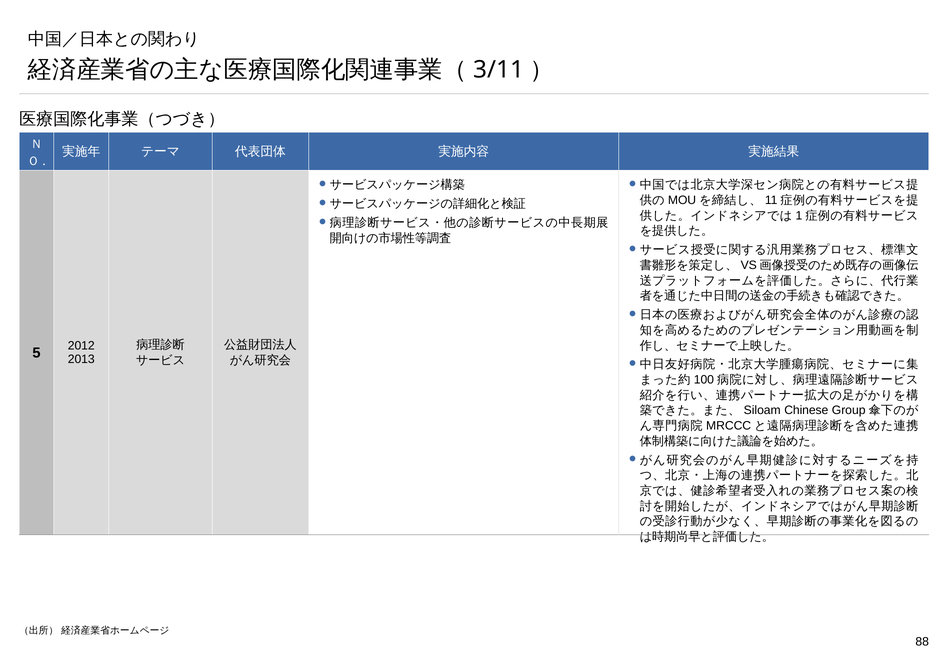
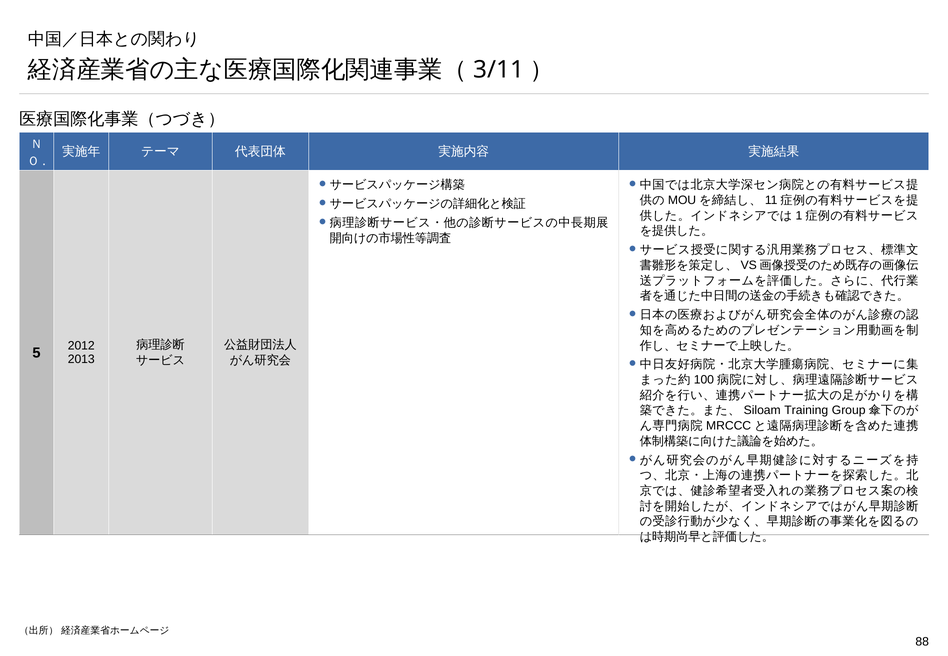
Chinese: Chinese -> Training
